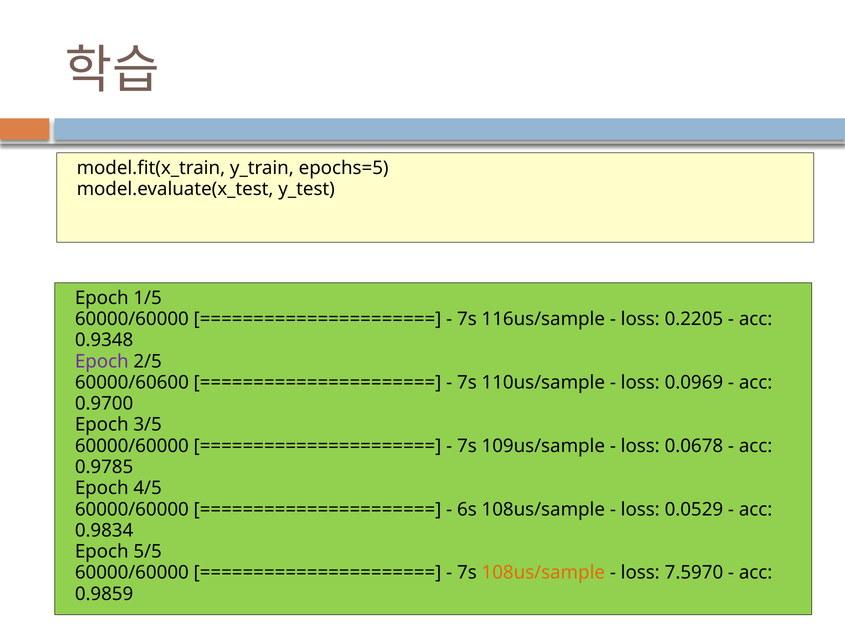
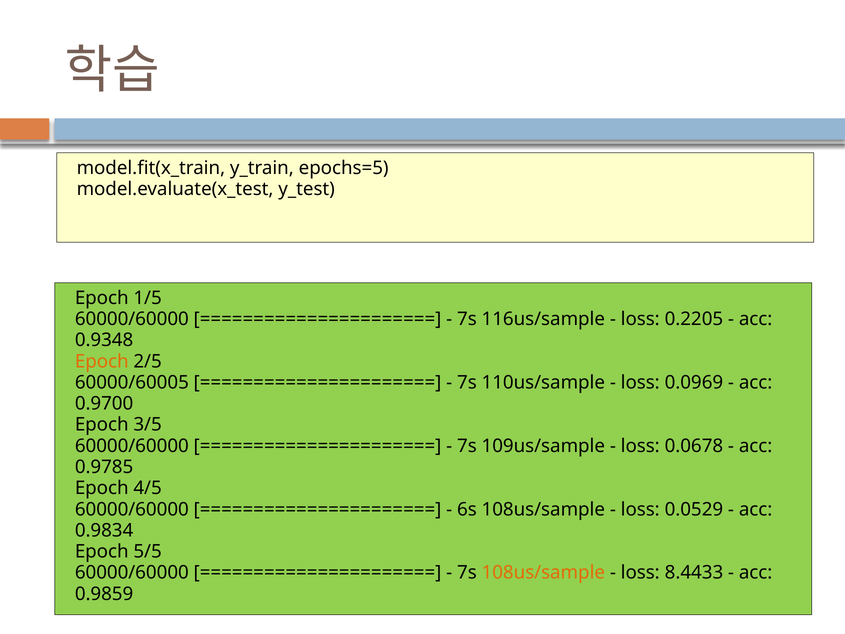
Epoch at (102, 361) colour: purple -> orange
60000/60600: 60000/60600 -> 60000/60005
7.5970: 7.5970 -> 8.4433
